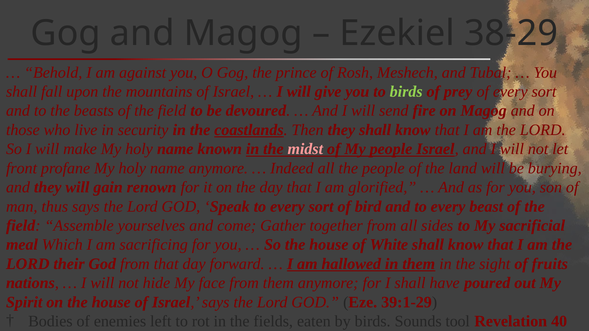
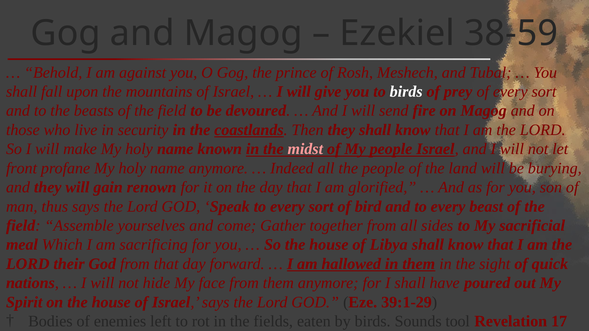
38-29: 38-29 -> 38-59
birds at (406, 92) colour: light green -> white
White: White -> Libya
fruits: fruits -> quick
40: 40 -> 17
